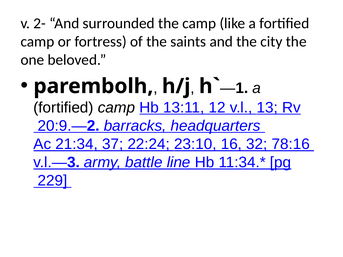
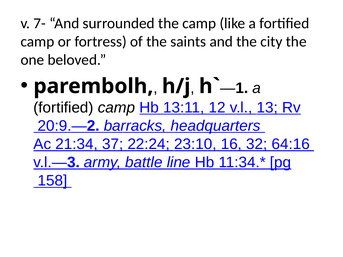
2-: 2- -> 7-
78:16: 78:16 -> 64:16
229: 229 -> 158
